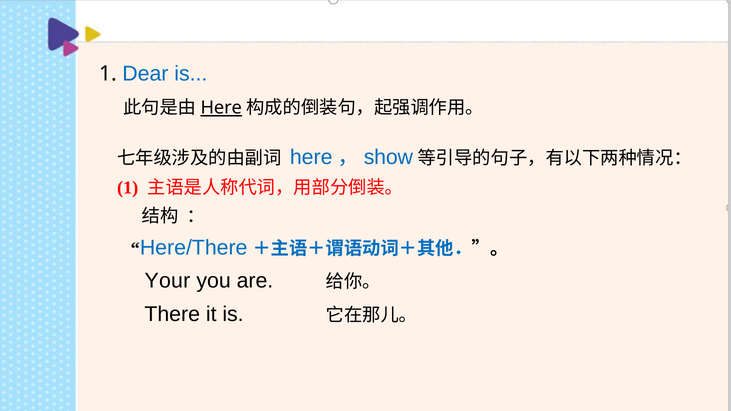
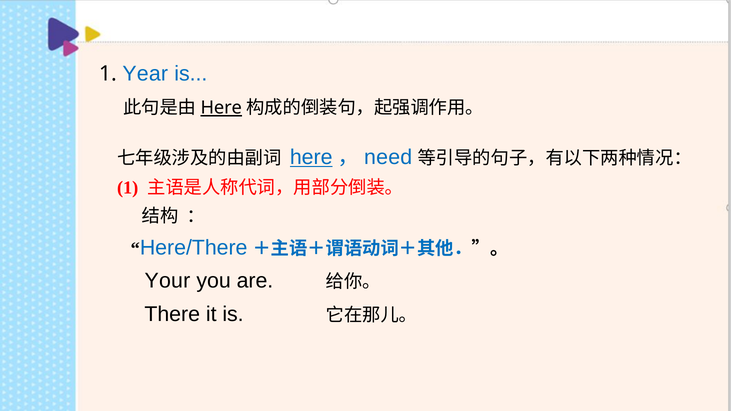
Dear: Dear -> Year
here at (311, 157) underline: none -> present
show: show -> need
